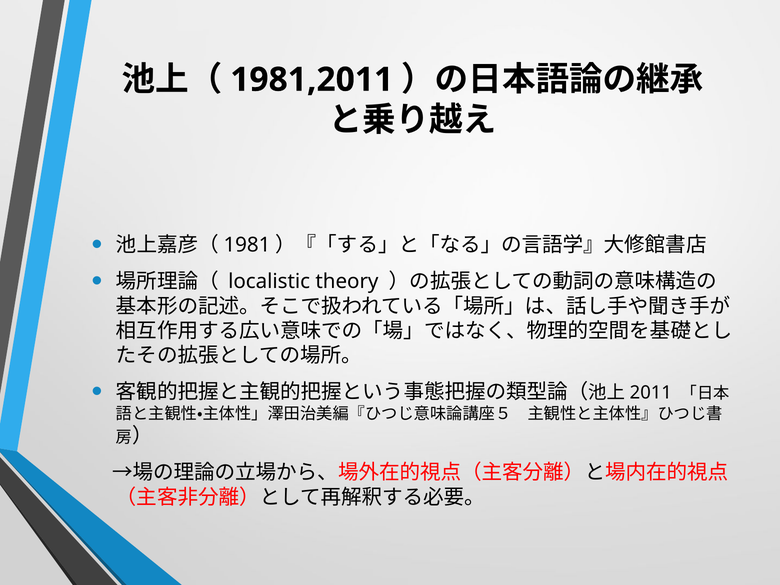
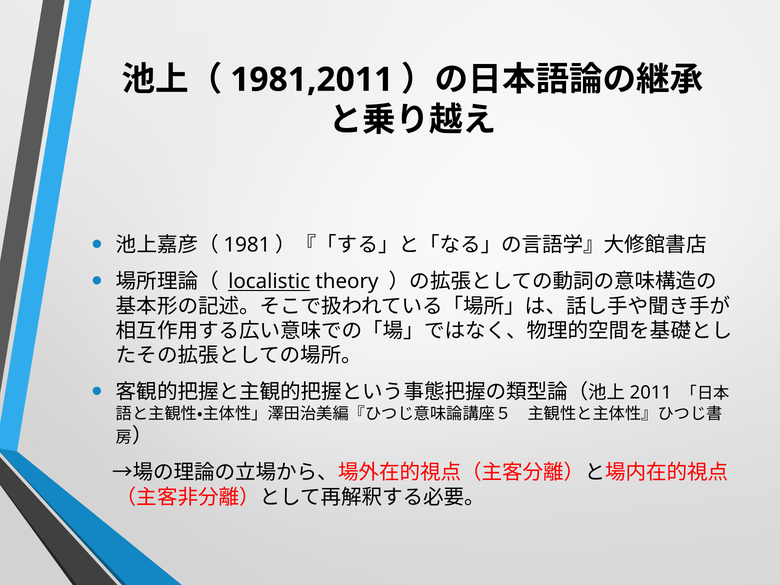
localistic underline: none -> present
